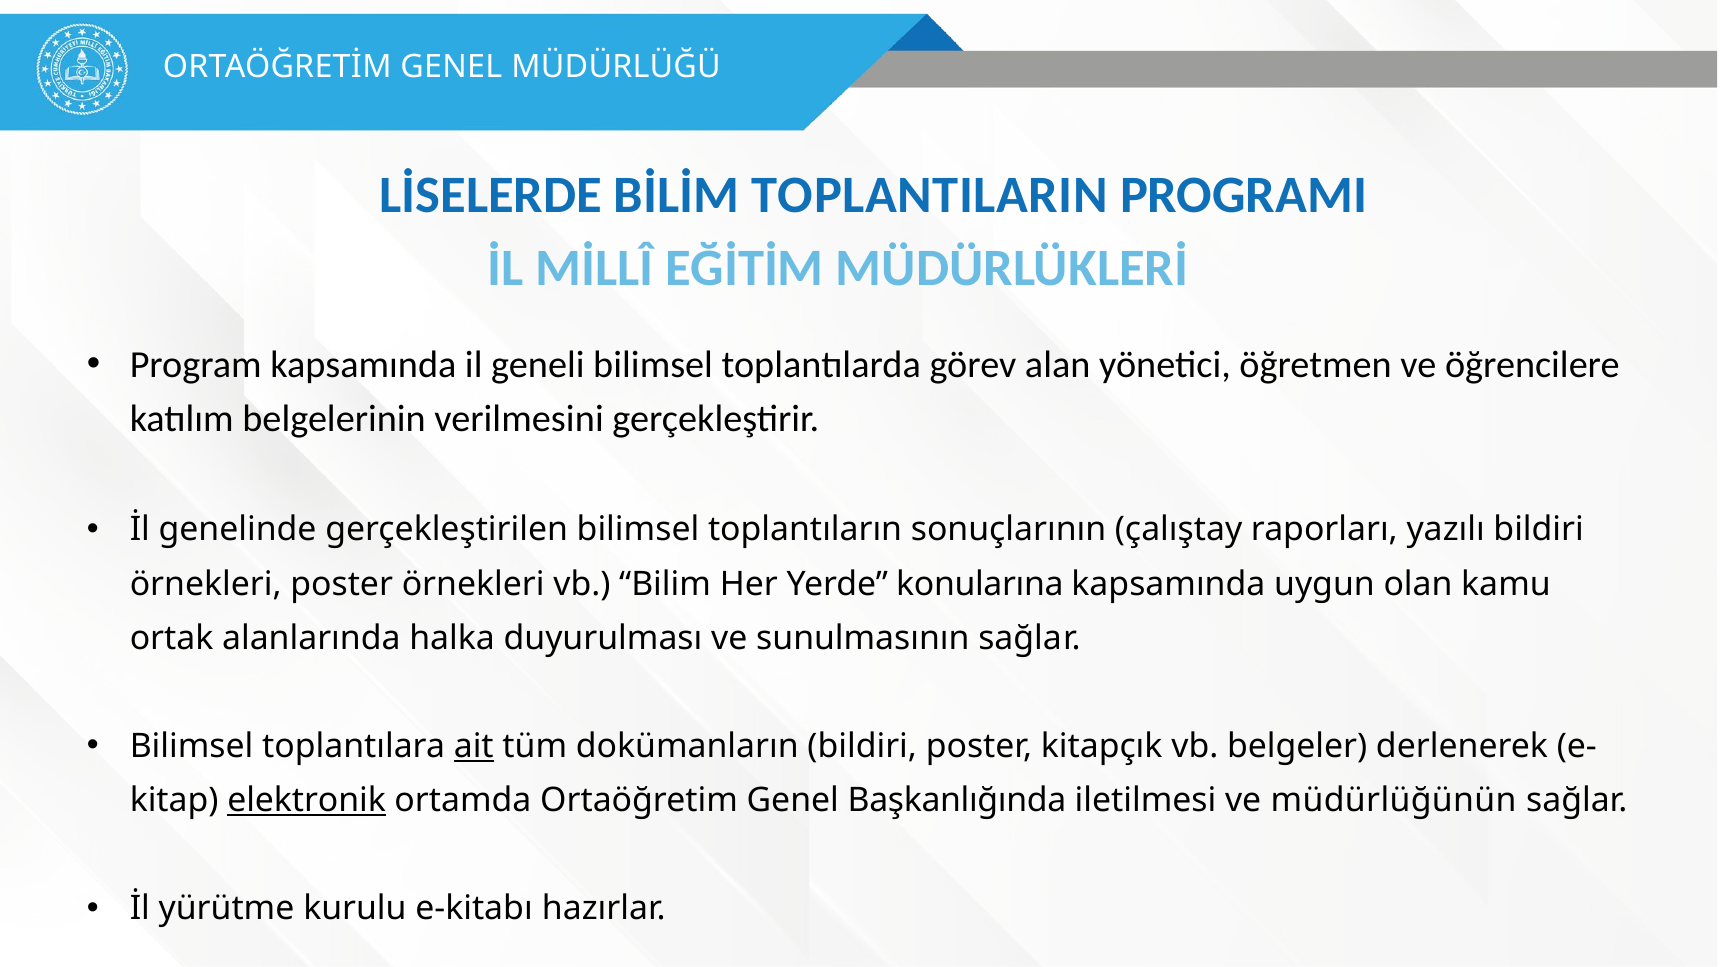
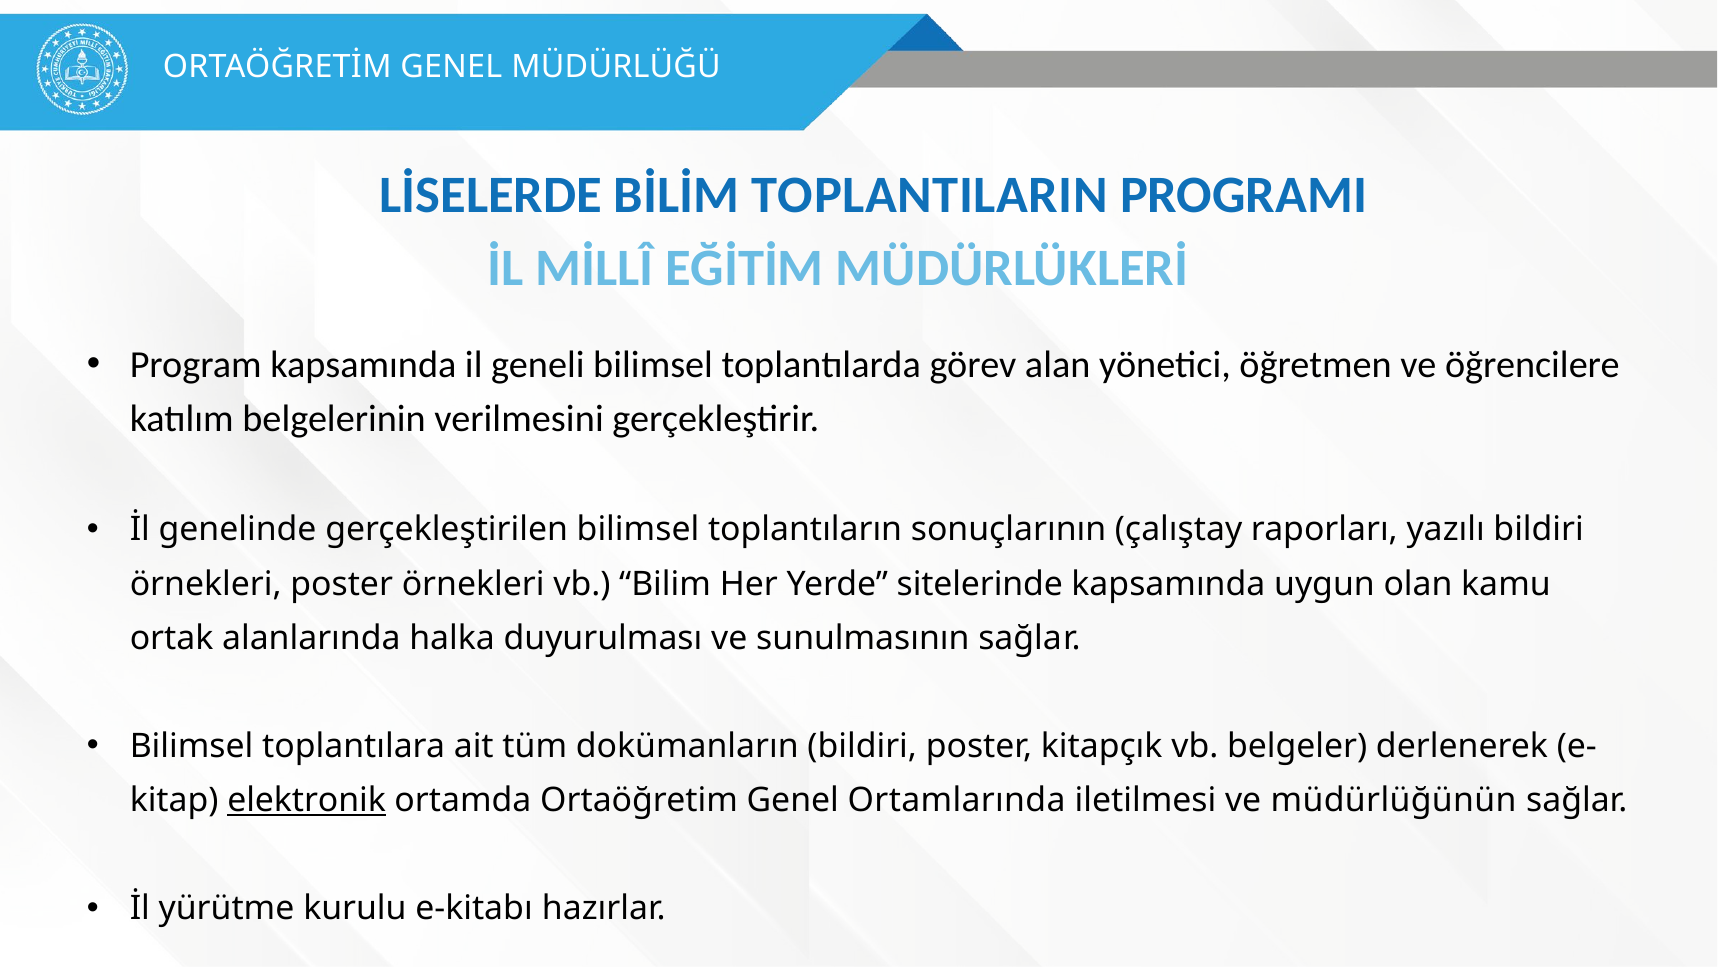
konularına: konularına -> sitelerinde
ait underline: present -> none
Başkanlığında: Başkanlığında -> Ortamlarında
